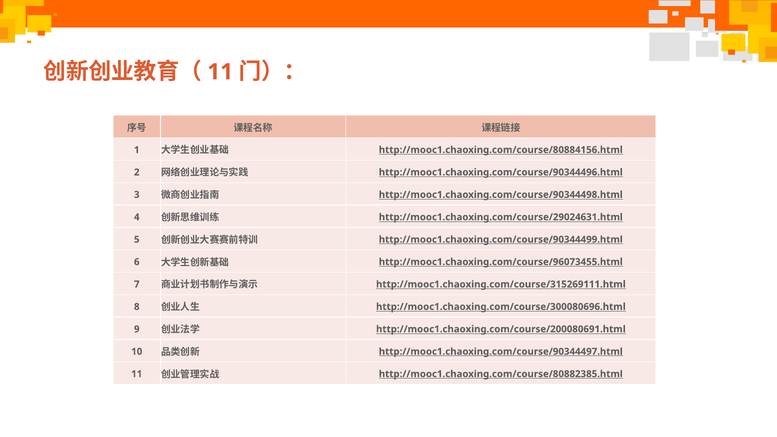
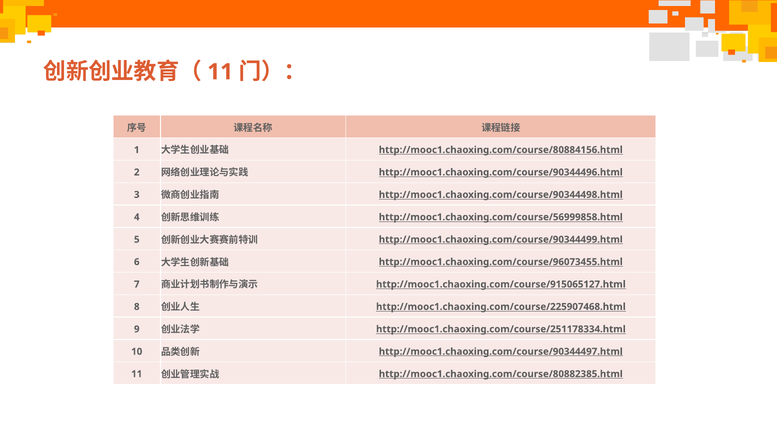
http://mooc1.chaoxing.com/course/29024631.html: http://mooc1.chaoxing.com/course/29024631.html -> http://mooc1.chaoxing.com/course/56999858.html
http://mooc1.chaoxing.com/course/315269111.html: http://mooc1.chaoxing.com/course/315269111.html -> http://mooc1.chaoxing.com/course/915065127.html
http://mooc1.chaoxing.com/course/300080696.html: http://mooc1.chaoxing.com/course/300080696.html -> http://mooc1.chaoxing.com/course/225907468.html
http://mooc1.chaoxing.com/course/200080691.html: http://mooc1.chaoxing.com/course/200080691.html -> http://mooc1.chaoxing.com/course/251178334.html
